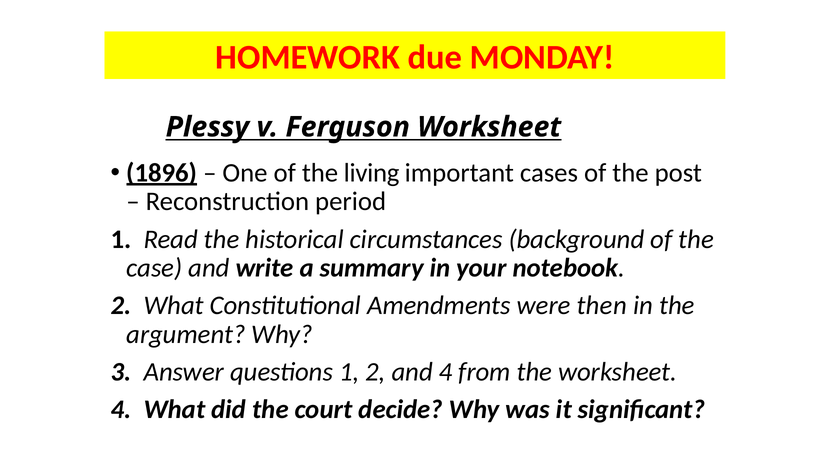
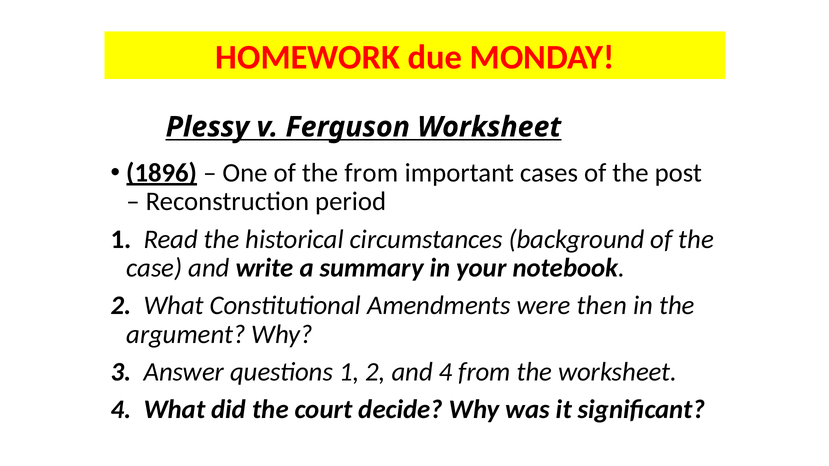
the living: living -> from
